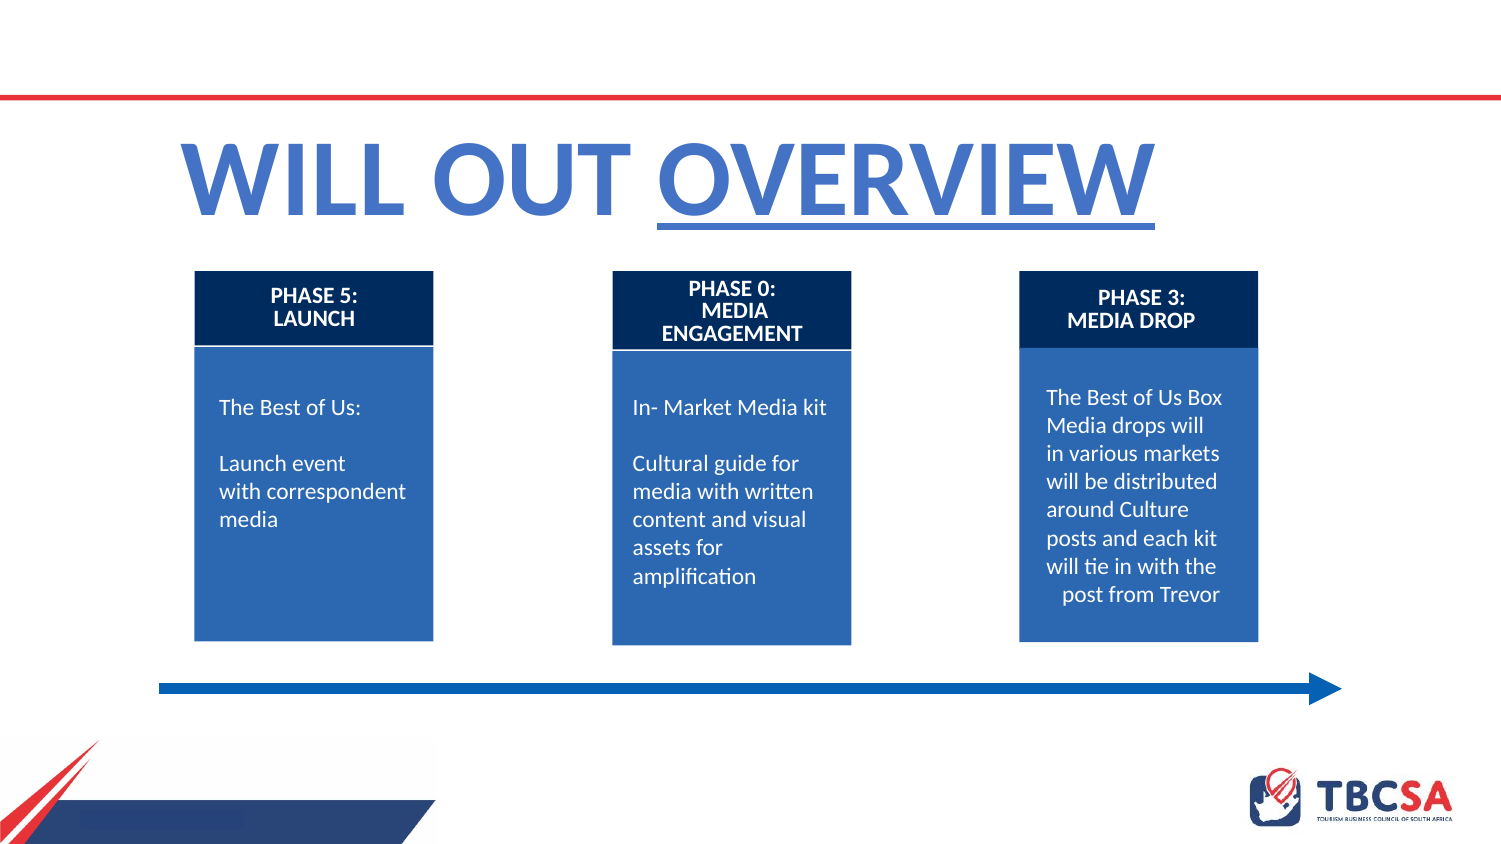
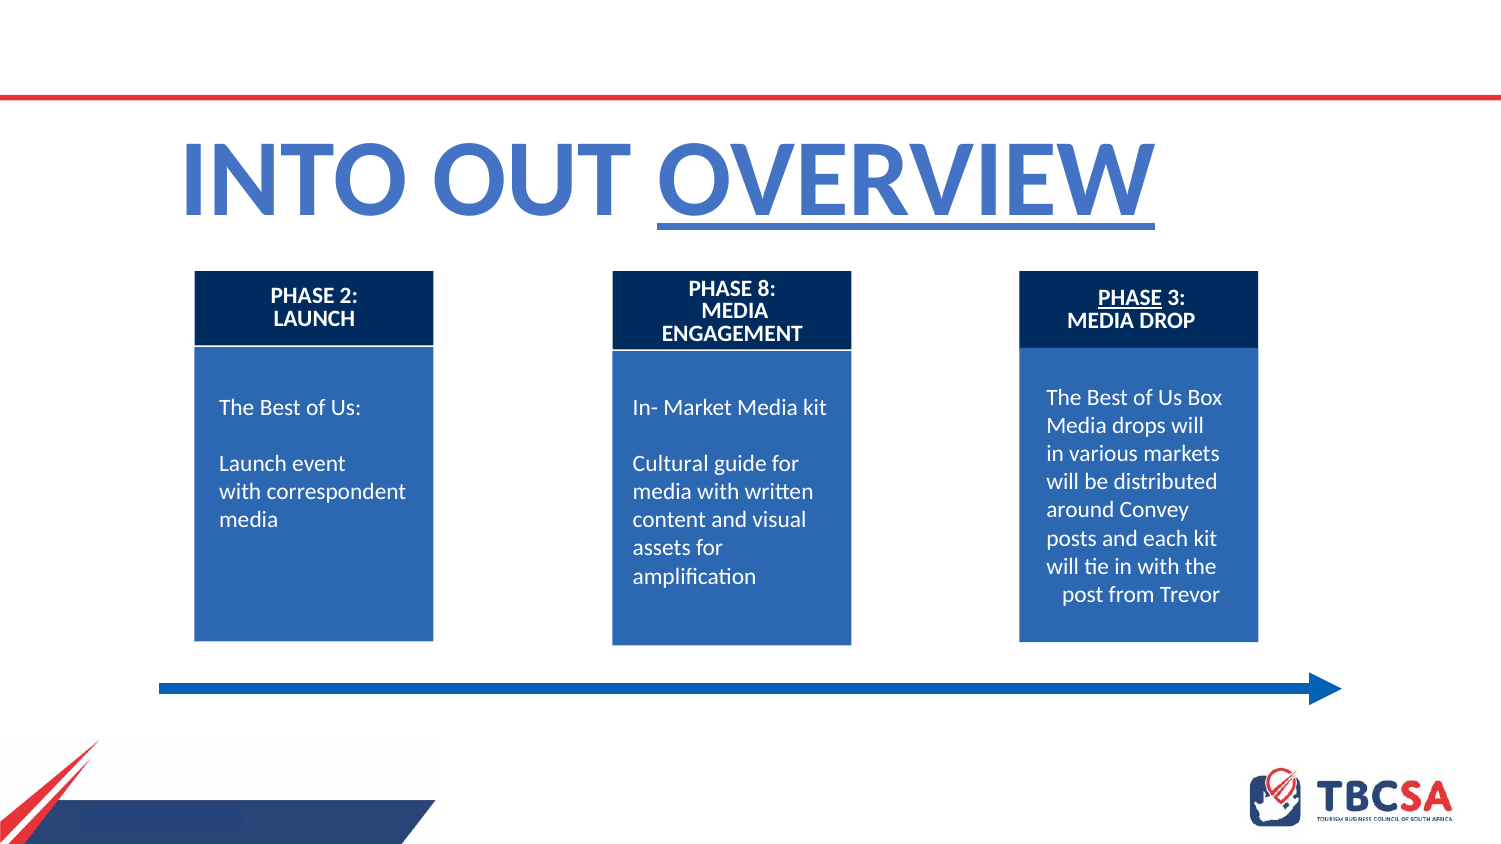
WILL at (293, 180): WILL -> INTO
0: 0 -> 8
5: 5 -> 2
PHASE at (1130, 298) underline: none -> present
Culture: Culture -> Convey
